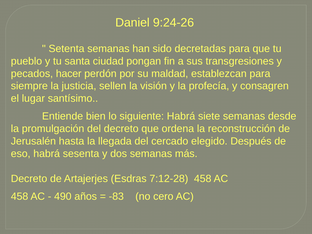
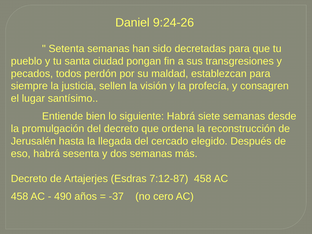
hacer: hacer -> todos
7:12-28: 7:12-28 -> 7:12-87
-83: -83 -> -37
